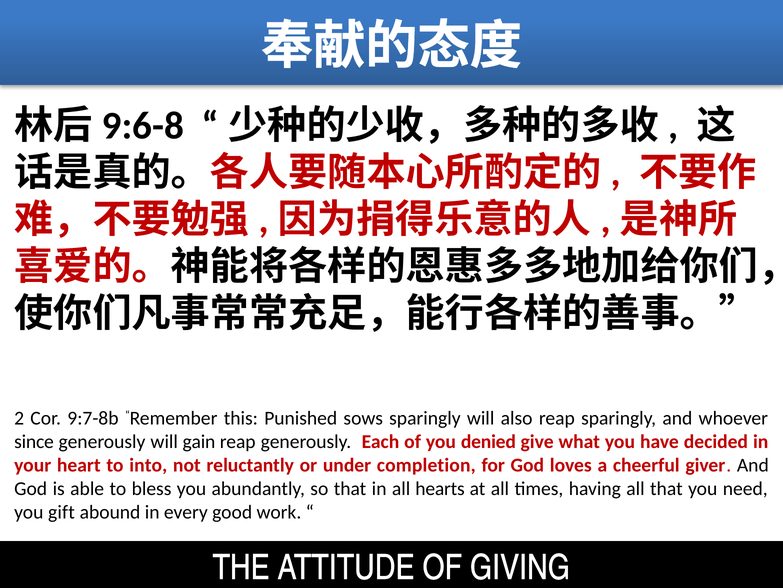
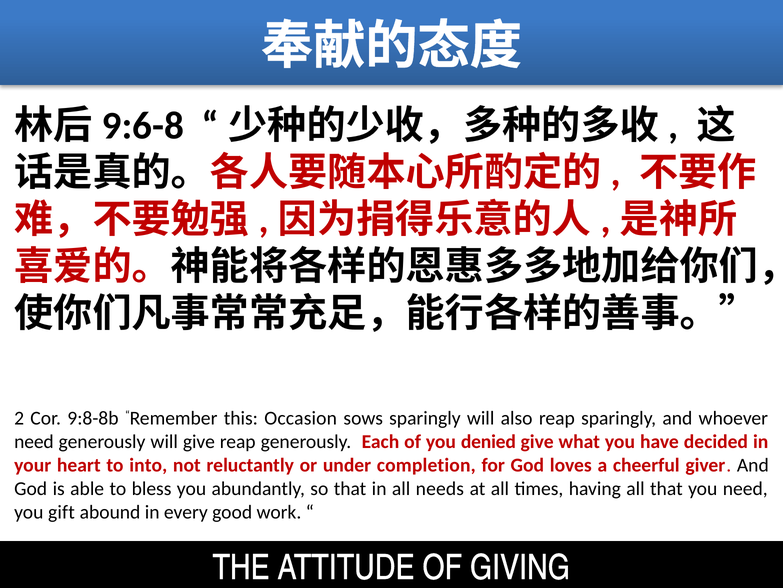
9:7-8b: 9:7-8b -> 9:8-8b
Punished: Punished -> Occasion
since at (34, 441): since -> need
will gain: gain -> give
hearts: hearts -> needs
